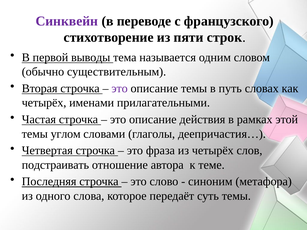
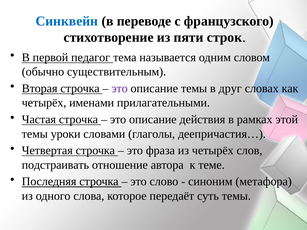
Синквейн colour: purple -> blue
выводы: выводы -> педагог
путь: путь -> друг
углом: углом -> уроки
